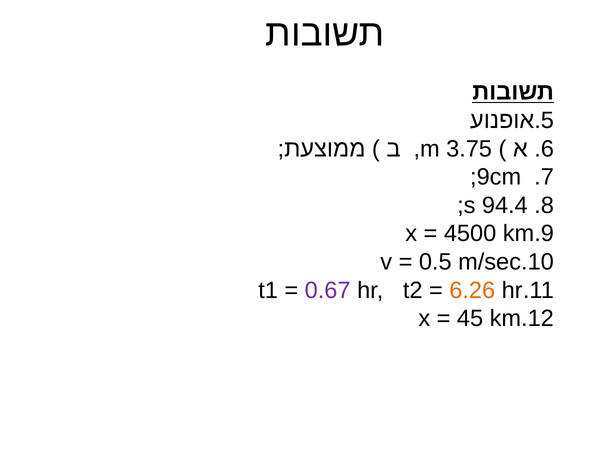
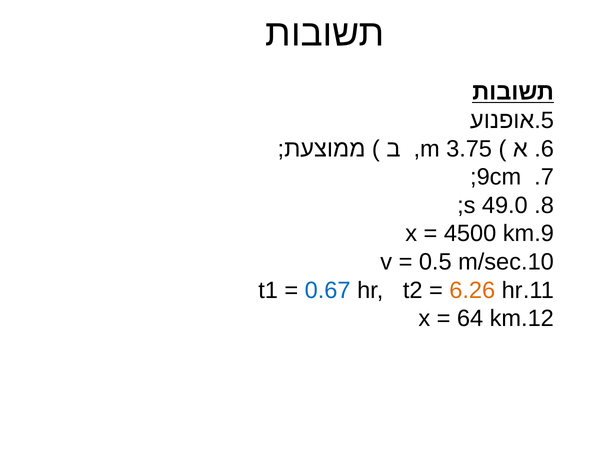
94.4: 94.4 -> 49.0
0.67 colour: purple -> blue
45: 45 -> 64
